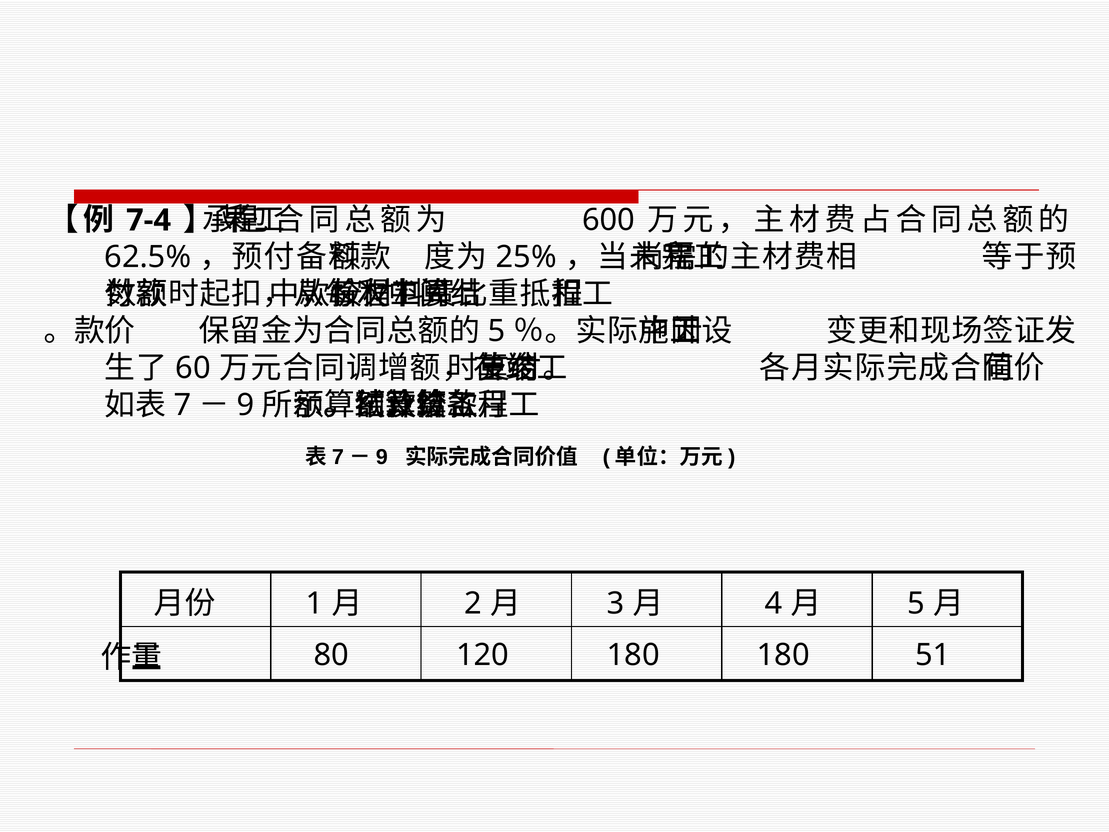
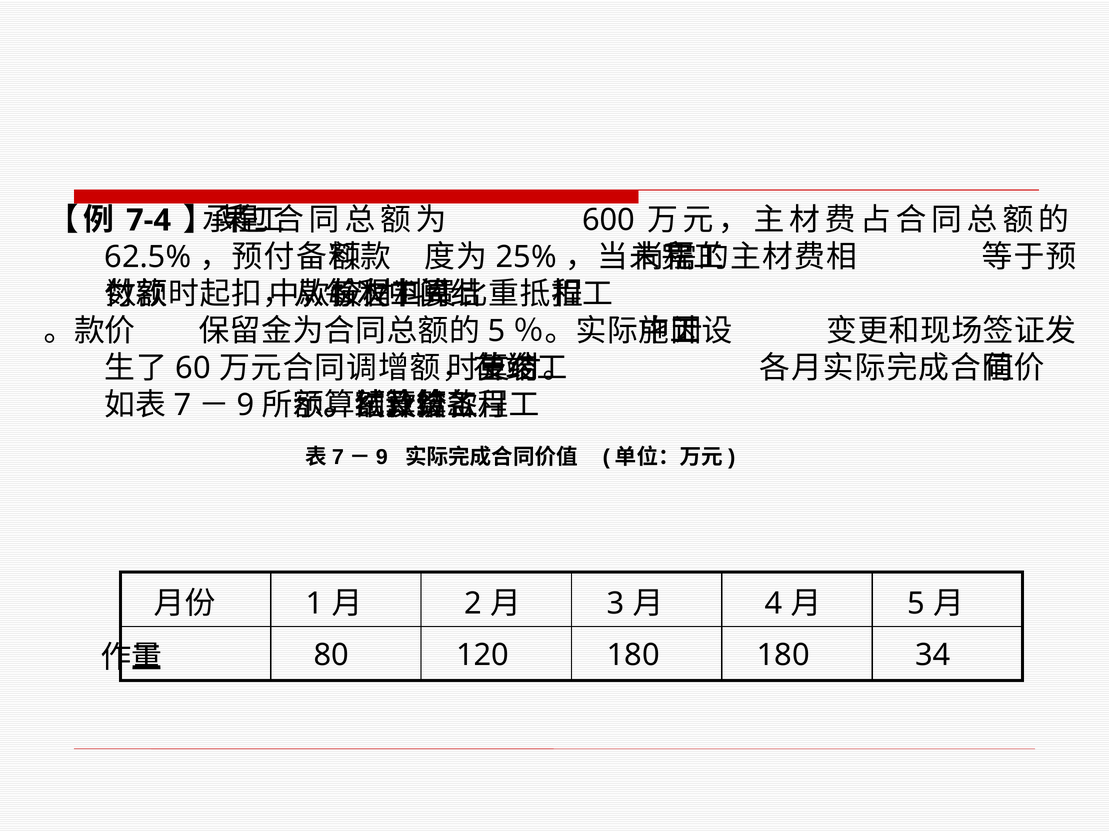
51: 51 -> 34
